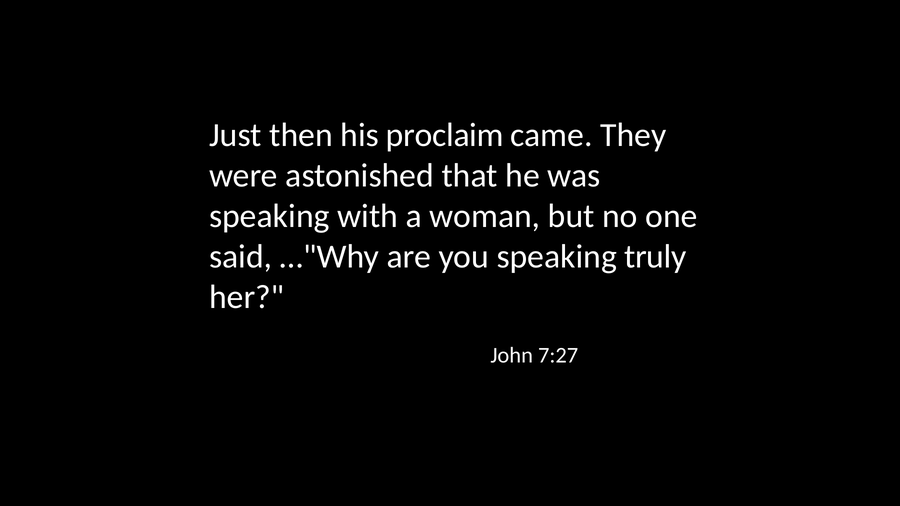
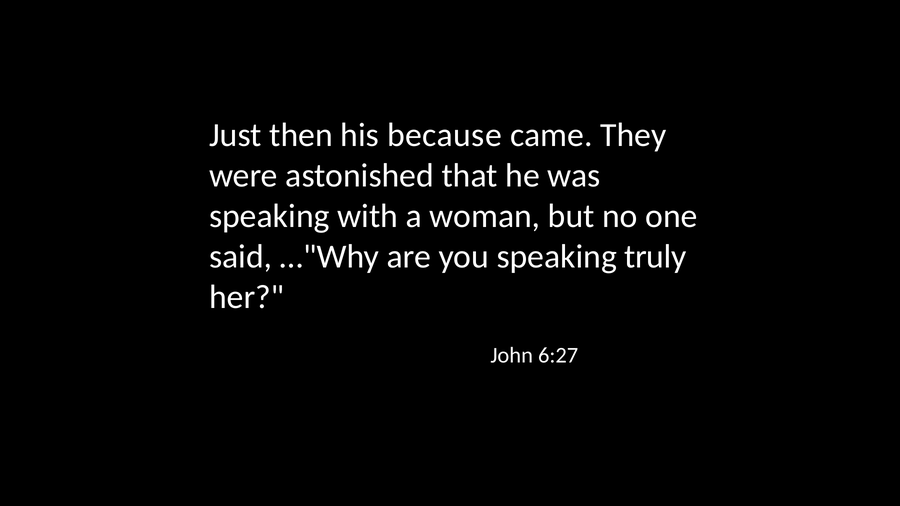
proclaim: proclaim -> because
7:27: 7:27 -> 6:27
